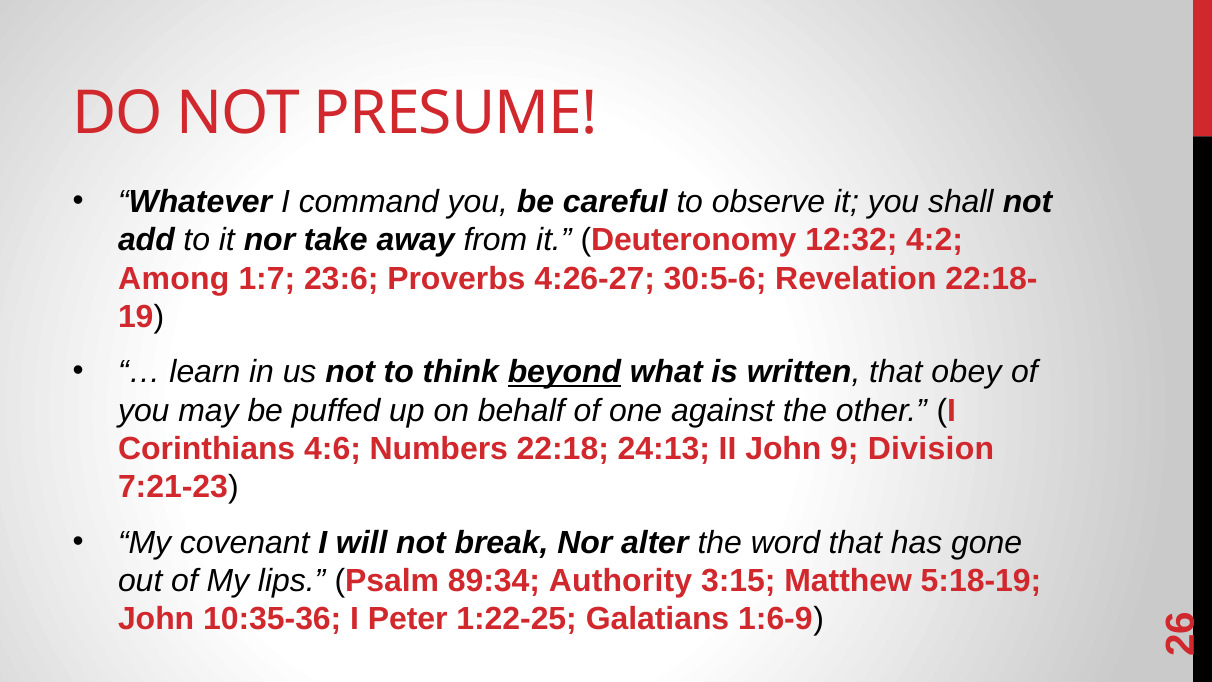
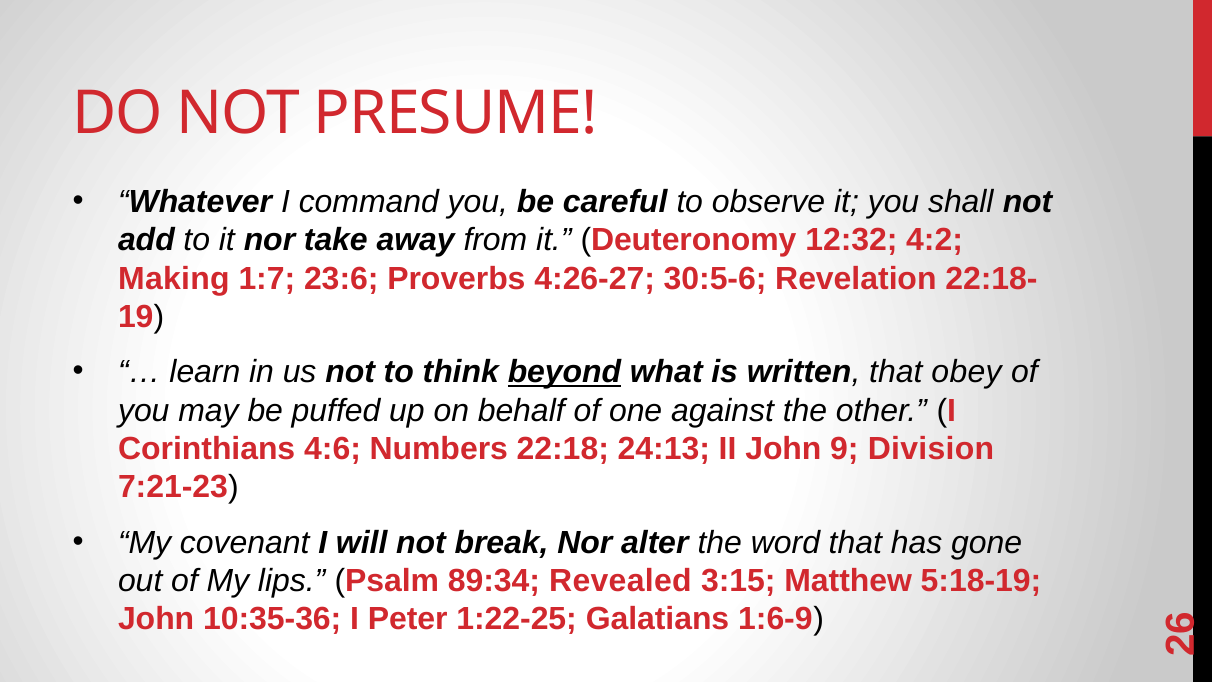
Among: Among -> Making
Authority: Authority -> Revealed
